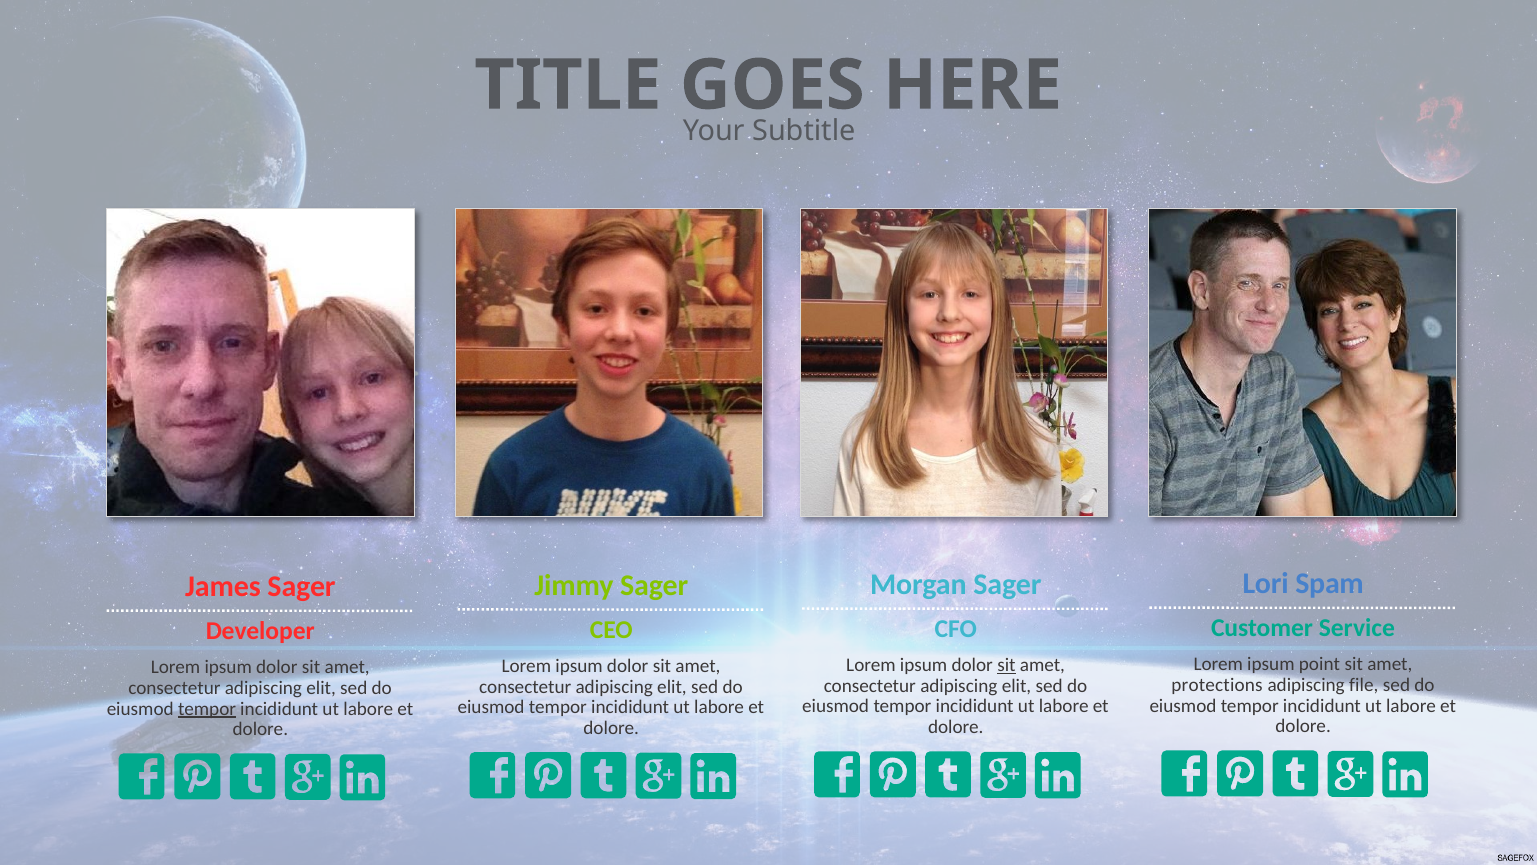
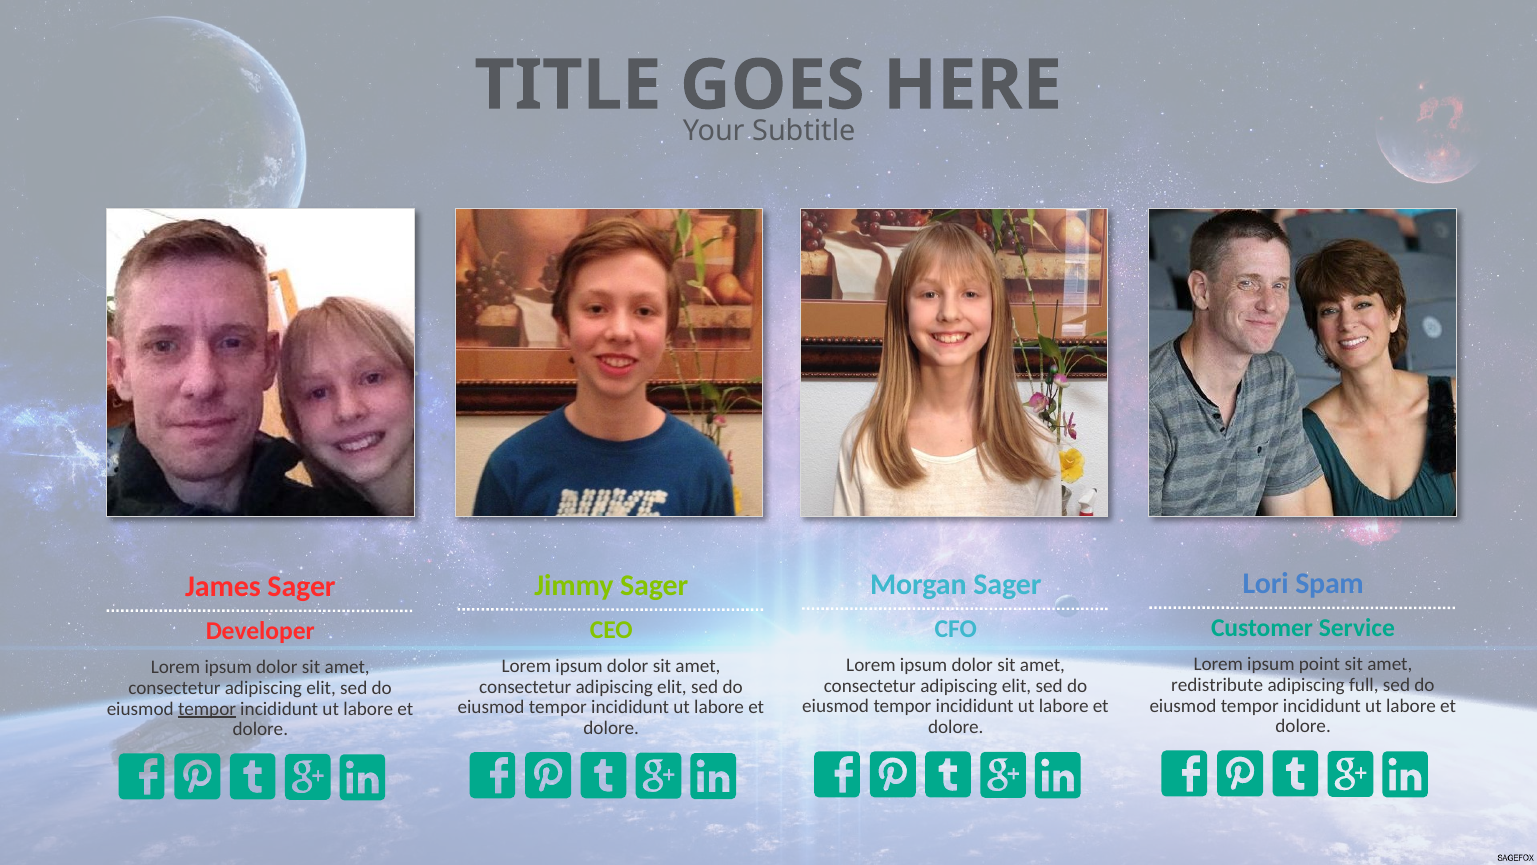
sit at (1006, 665) underline: present -> none
protections: protections -> redistribute
file: file -> full
